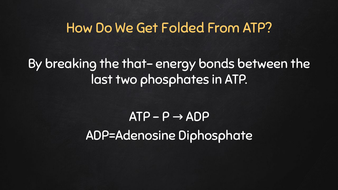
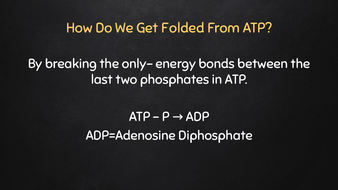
that-: that- -> only-
